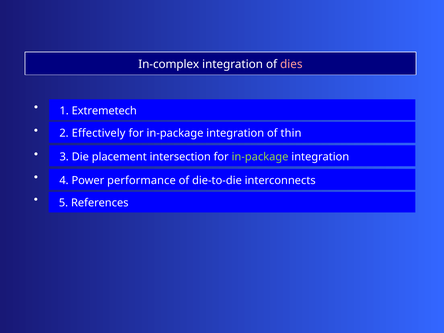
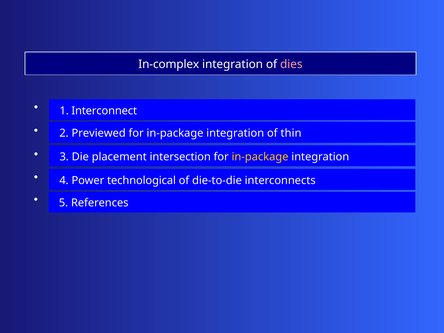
Extremetech: Extremetech -> Interconnect
Effectively: Effectively -> Previewed
in-package at (260, 157) colour: light green -> yellow
performance: performance -> technological
